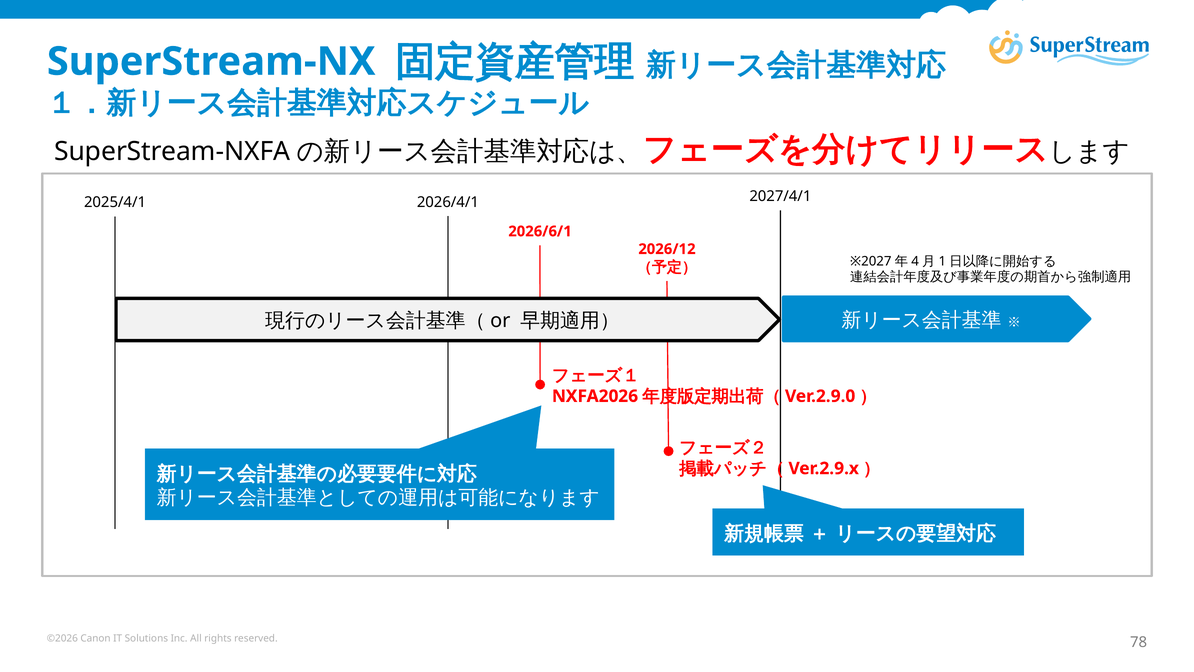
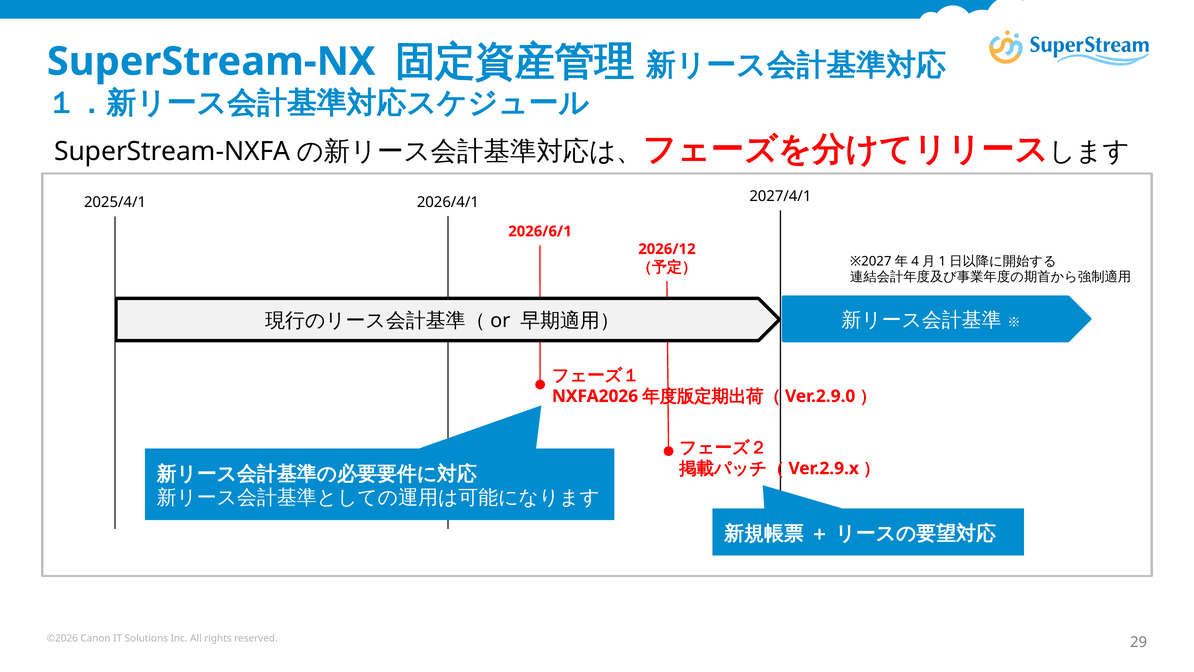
78: 78 -> 29
